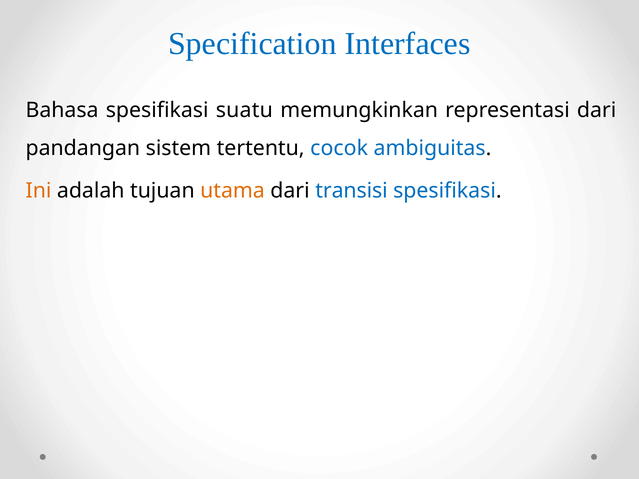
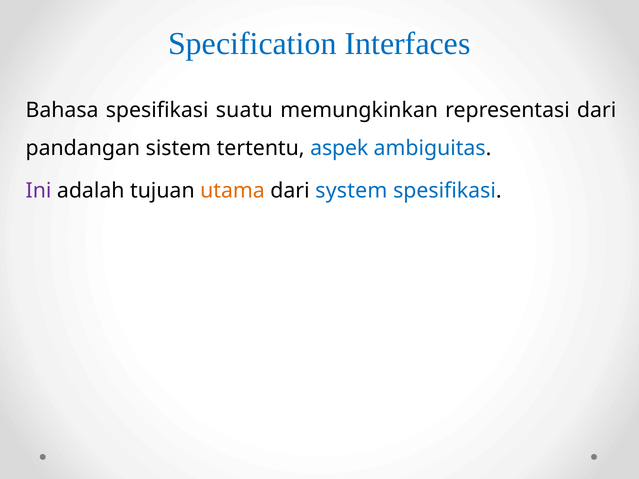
cocok: cocok -> aspek
Ini colour: orange -> purple
transisi: transisi -> system
